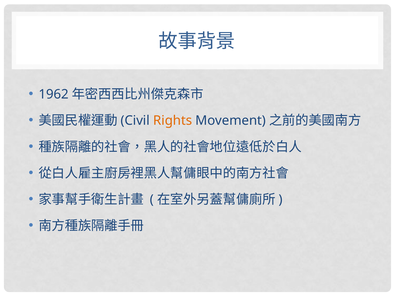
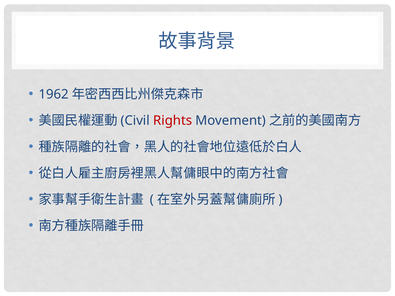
Rights colour: orange -> red
